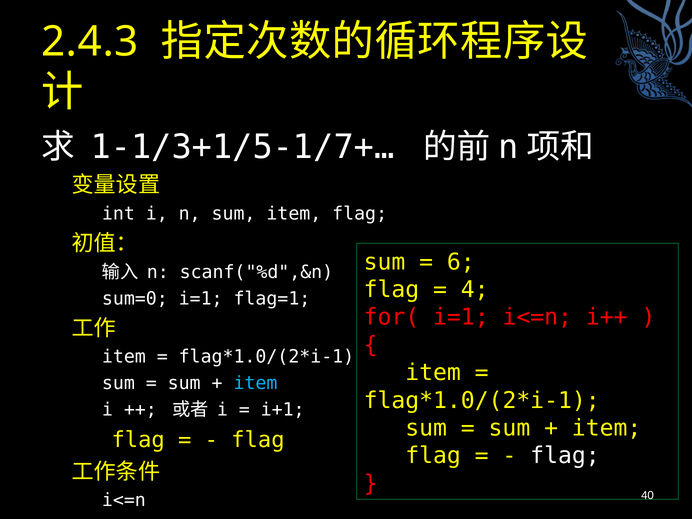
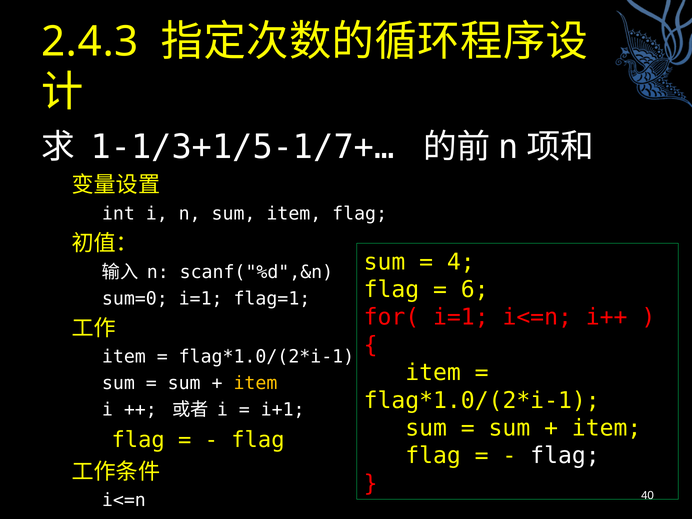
6: 6 -> 4
4: 4 -> 6
item at (255, 383) colour: light blue -> yellow
